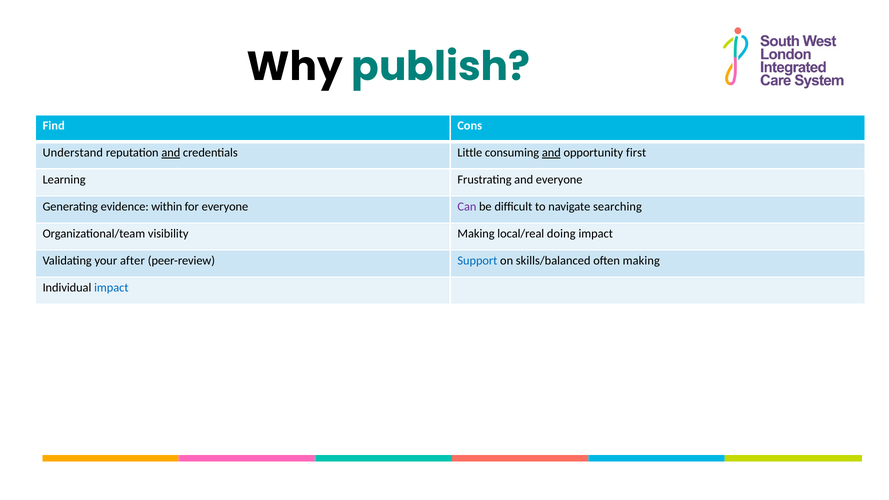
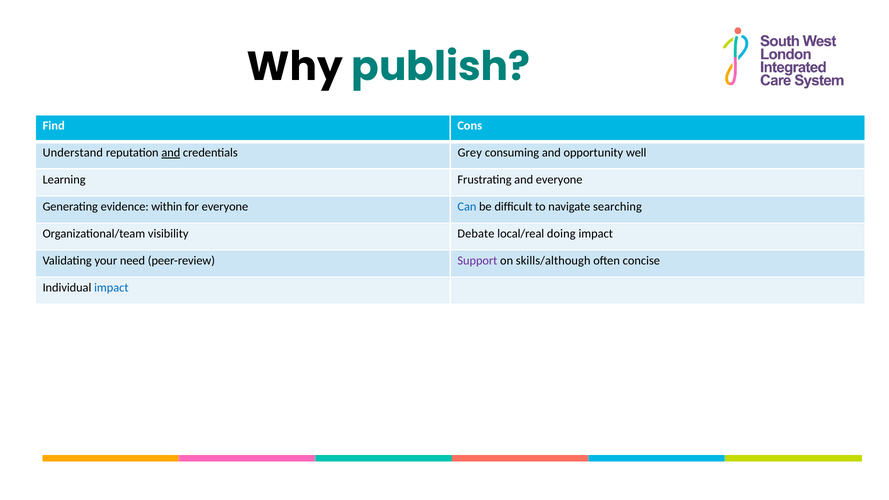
Little: Little -> Grey
and at (551, 153) underline: present -> none
first: first -> well
Can colour: purple -> blue
visibility Making: Making -> Debate
after: after -> need
Support colour: blue -> purple
skills/balanced: skills/balanced -> skills/although
often making: making -> concise
